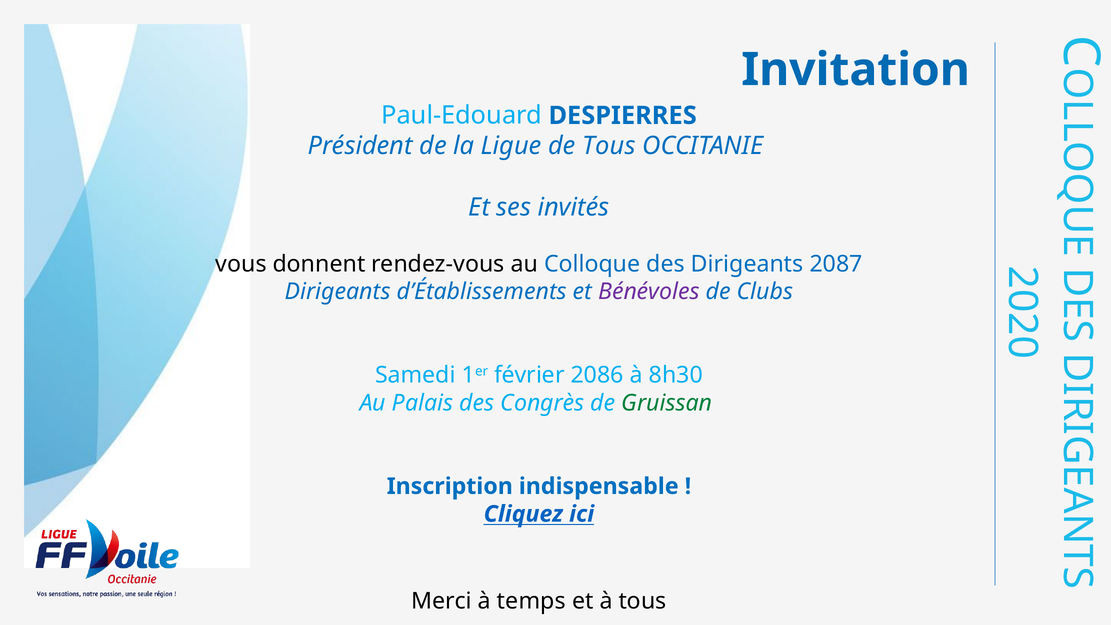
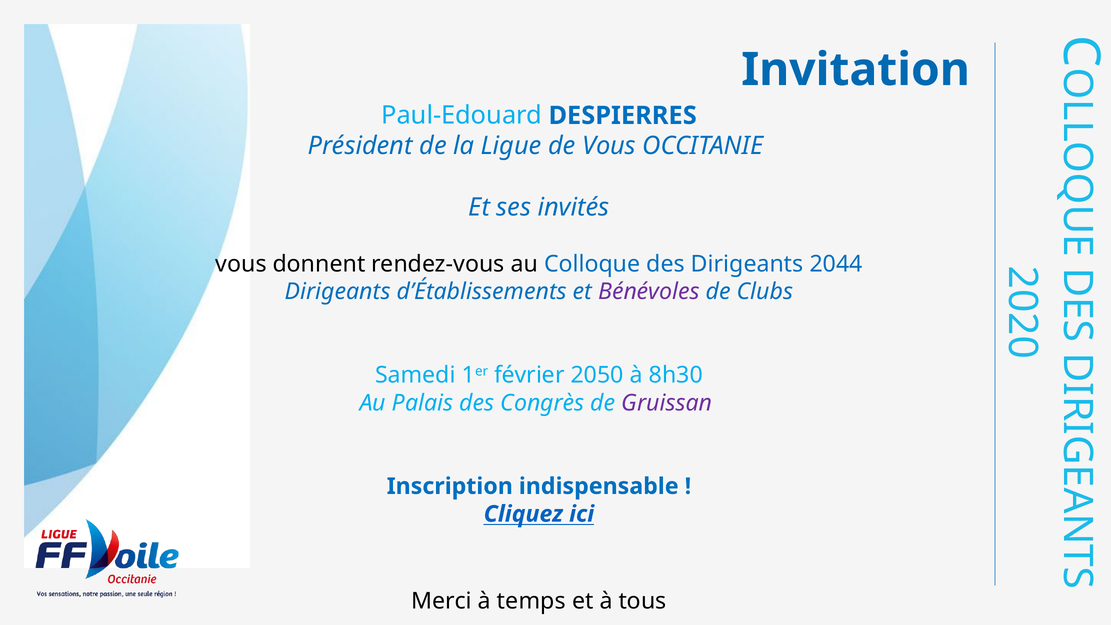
de Tous: Tous -> Vous
2087: 2087 -> 2044
2086: 2086 -> 2050
Gruissan colour: green -> purple
